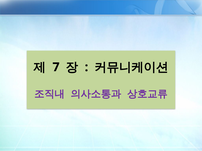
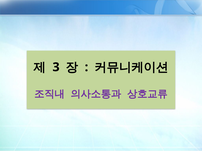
7: 7 -> 3
